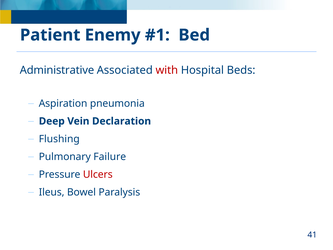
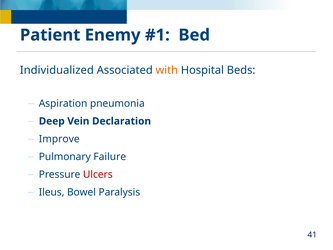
Administrative: Administrative -> Individualized
with colour: red -> orange
Flushing: Flushing -> Improve
